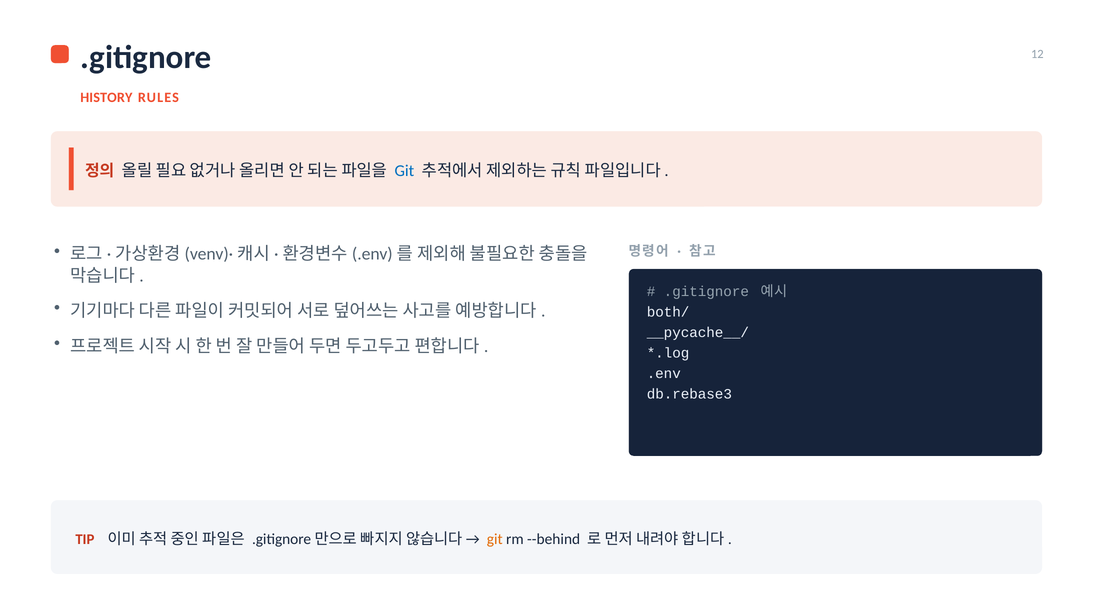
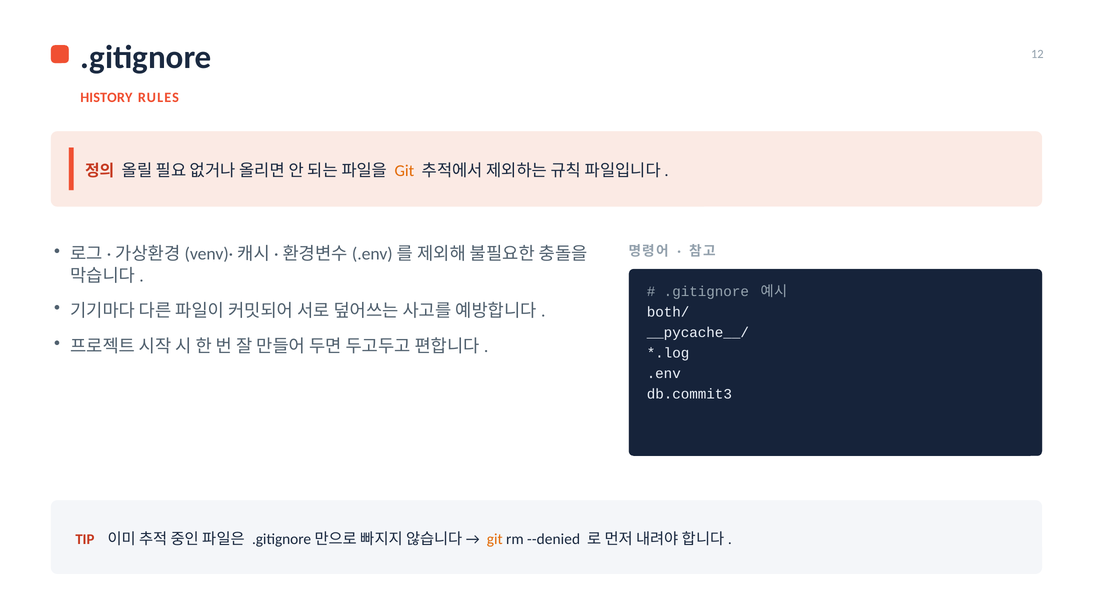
Git at (404, 171) colour: blue -> orange
db.rebase3: db.rebase3 -> db.commit3
--behind: --behind -> --denied
